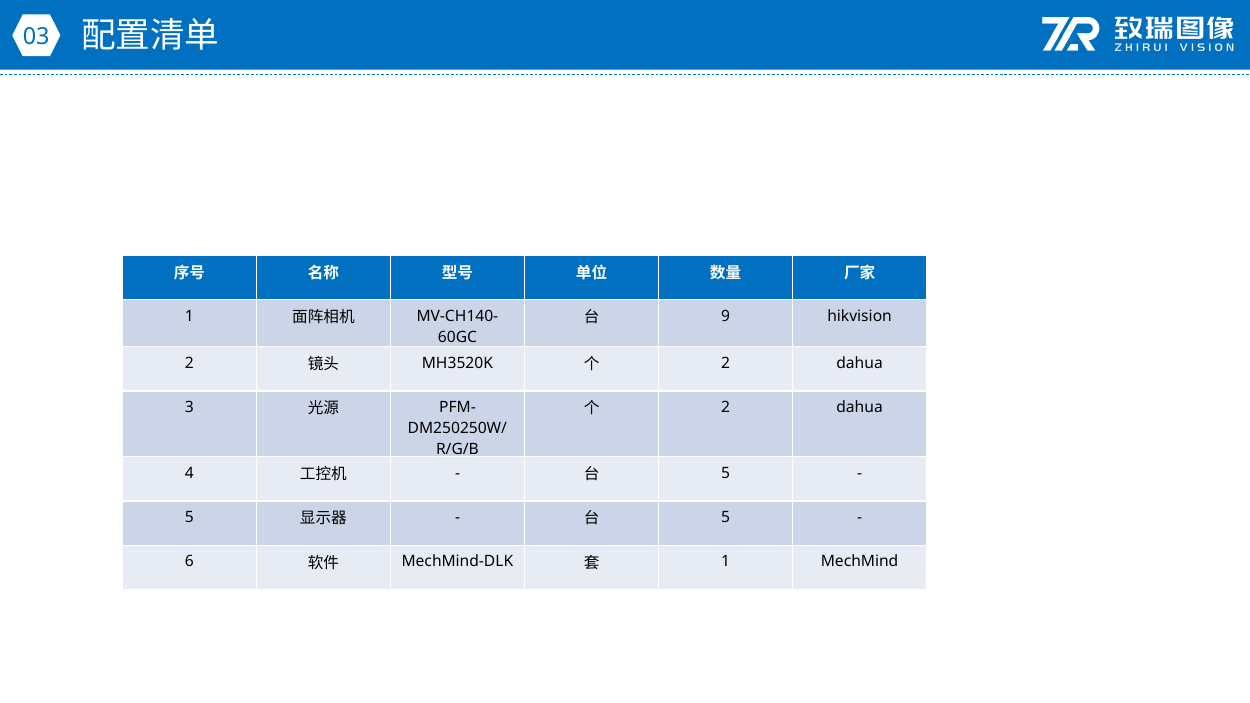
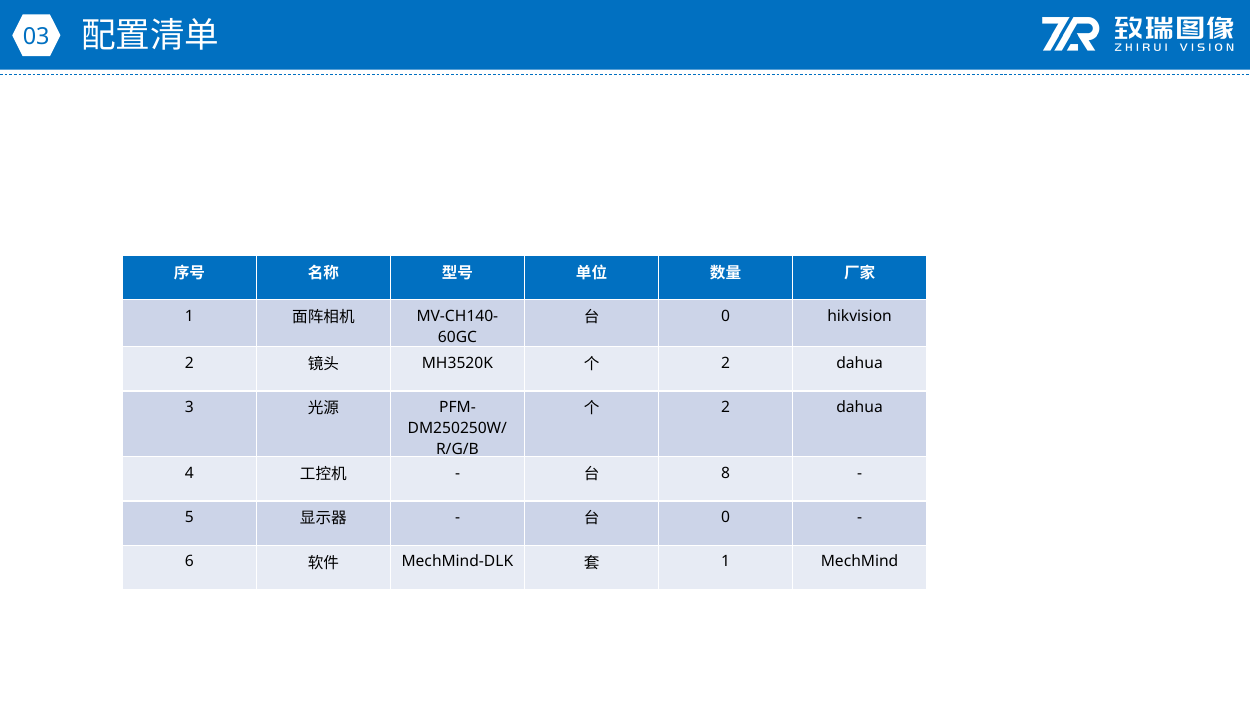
9 at (726, 316): 9 -> 0
5 at (726, 473): 5 -> 8
5 at (726, 517): 5 -> 0
